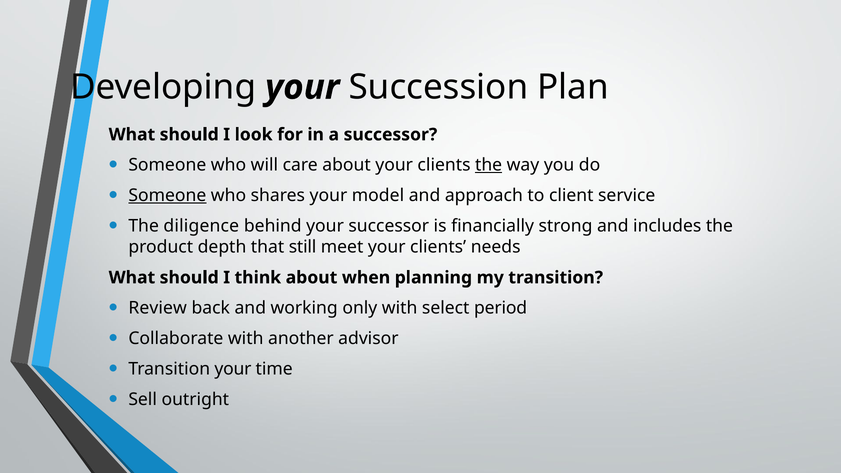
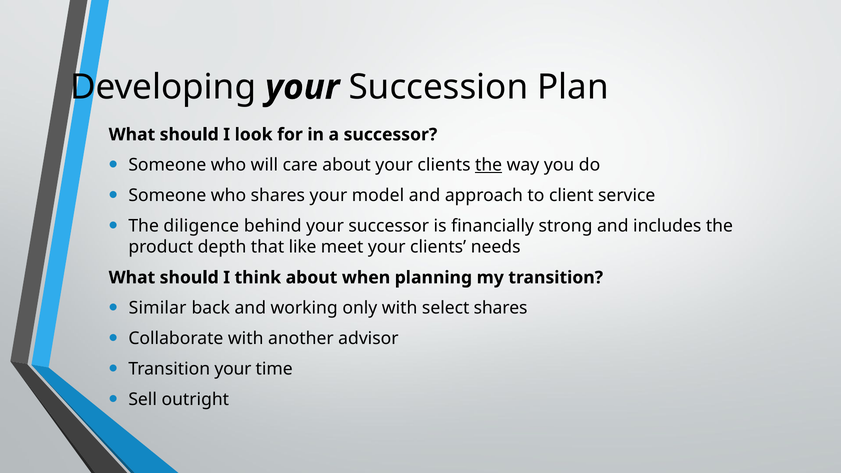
Someone at (167, 196) underline: present -> none
still: still -> like
Review: Review -> Similar
select period: period -> shares
